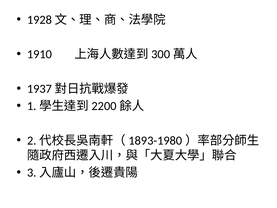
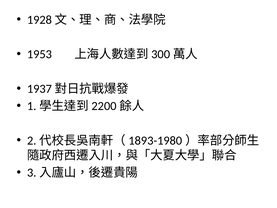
1910: 1910 -> 1953
